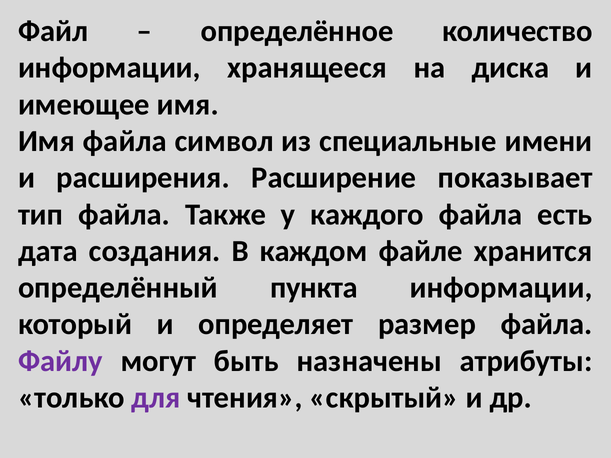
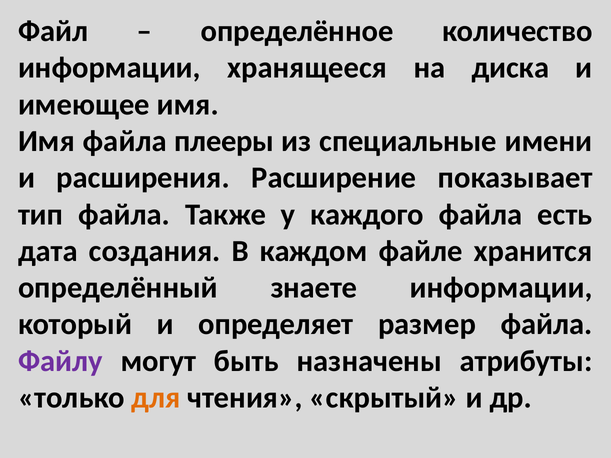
символ: символ -> плееры
пункта: пункта -> знаете
для colour: purple -> orange
